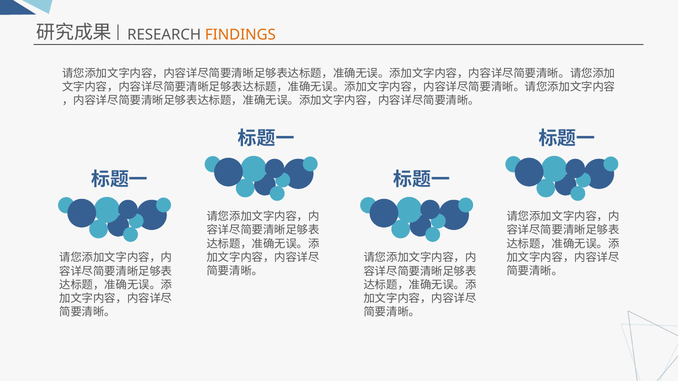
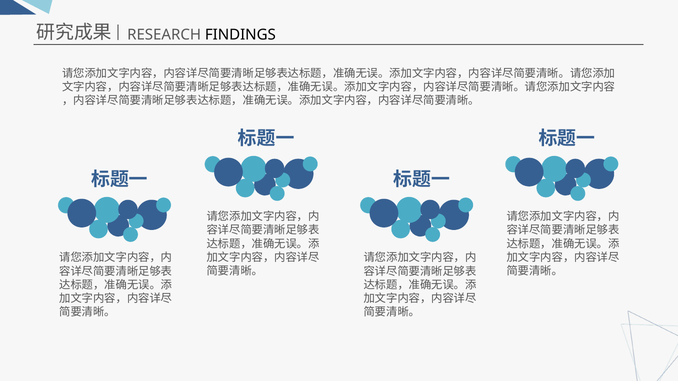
FINDINGS colour: orange -> black
